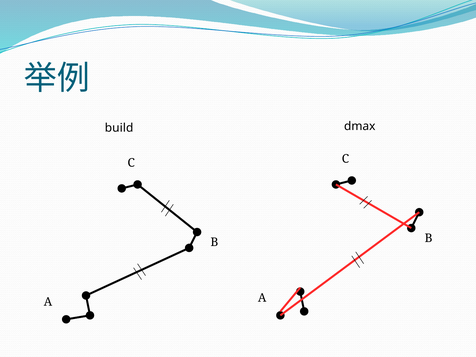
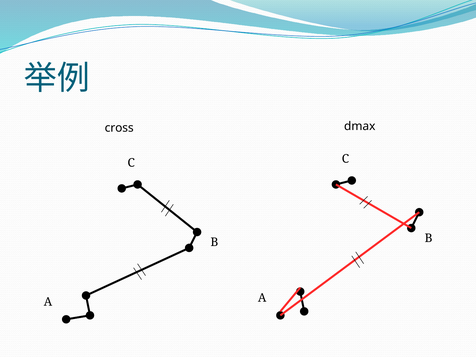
build: build -> cross
